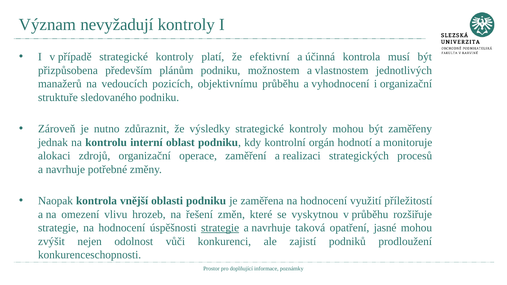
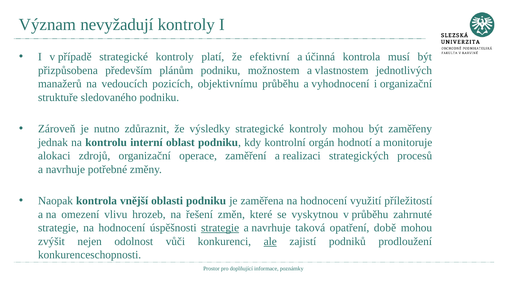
rozšiřuje: rozšiřuje -> zahrnuté
jasné: jasné -> době
ale underline: none -> present
